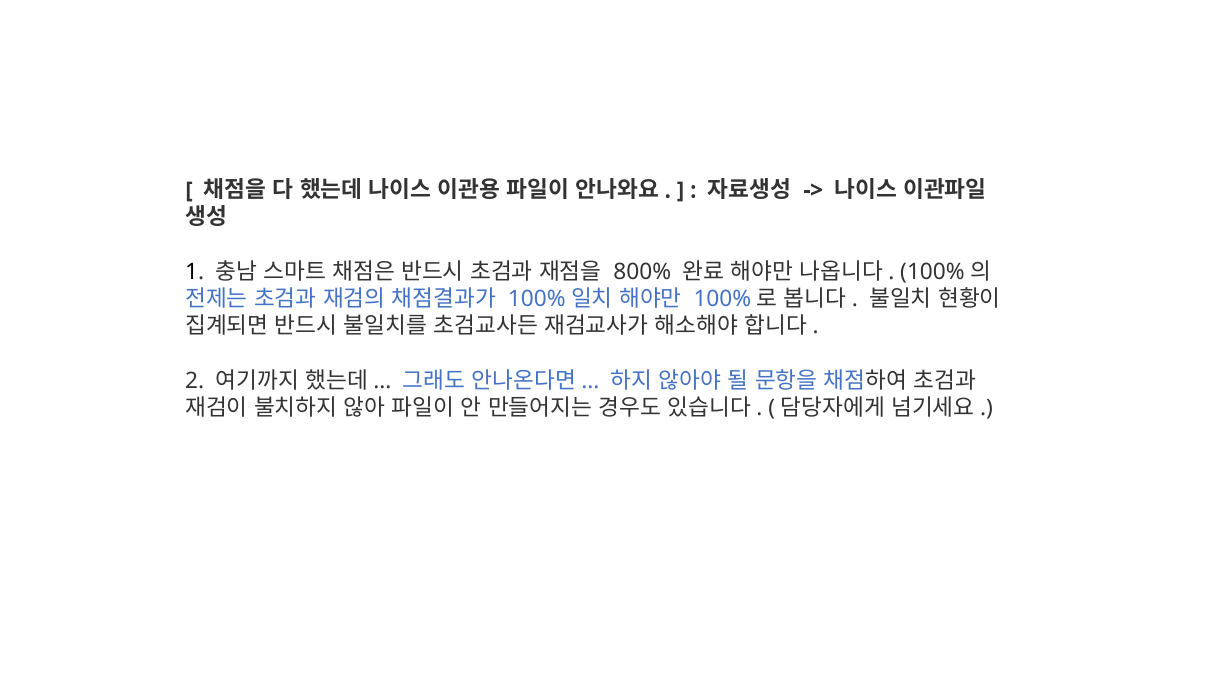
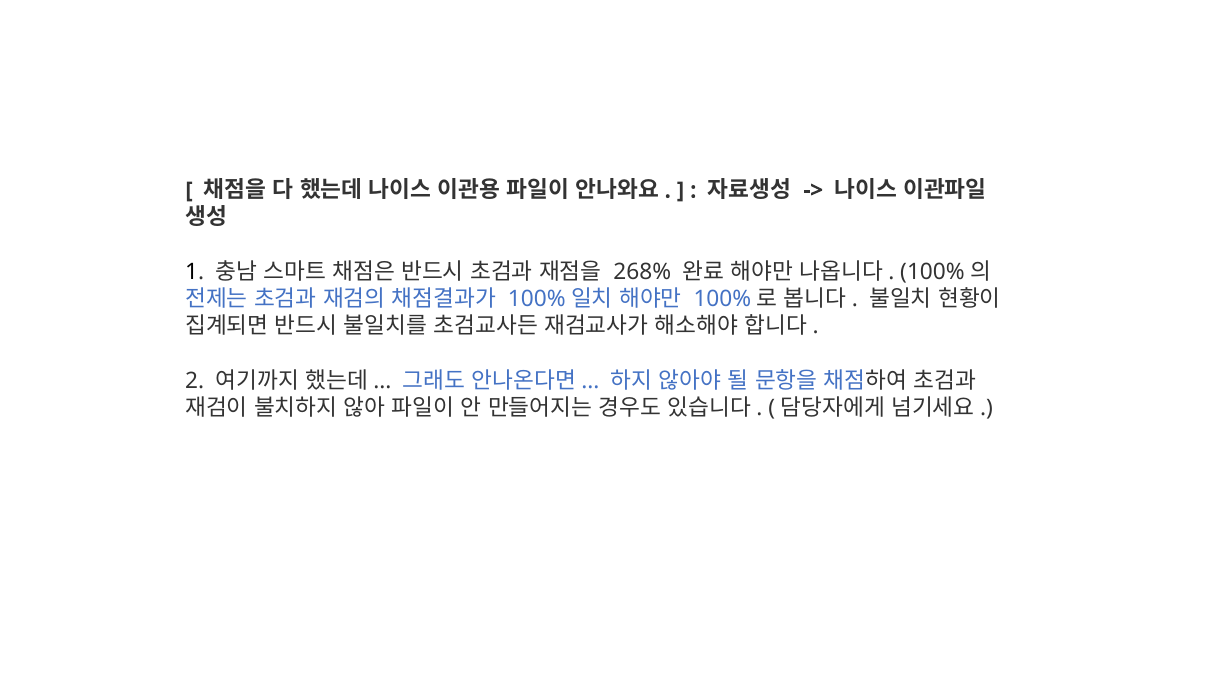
800%: 800% -> 268%
